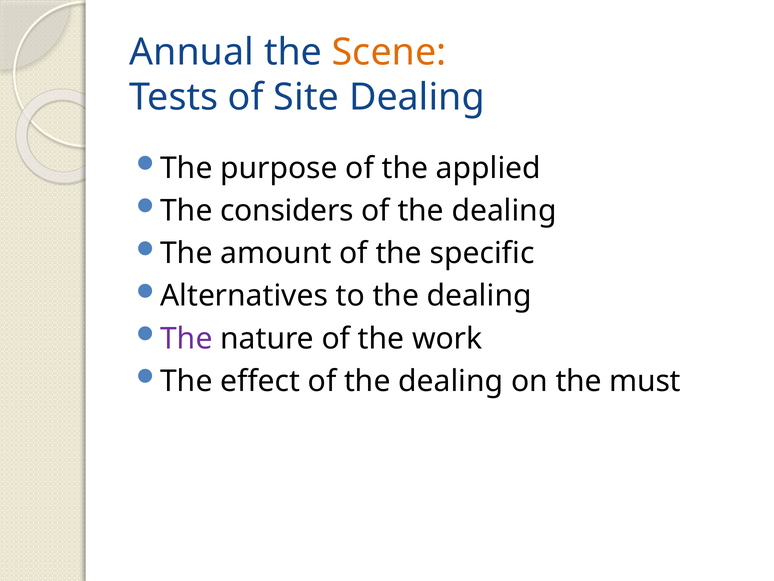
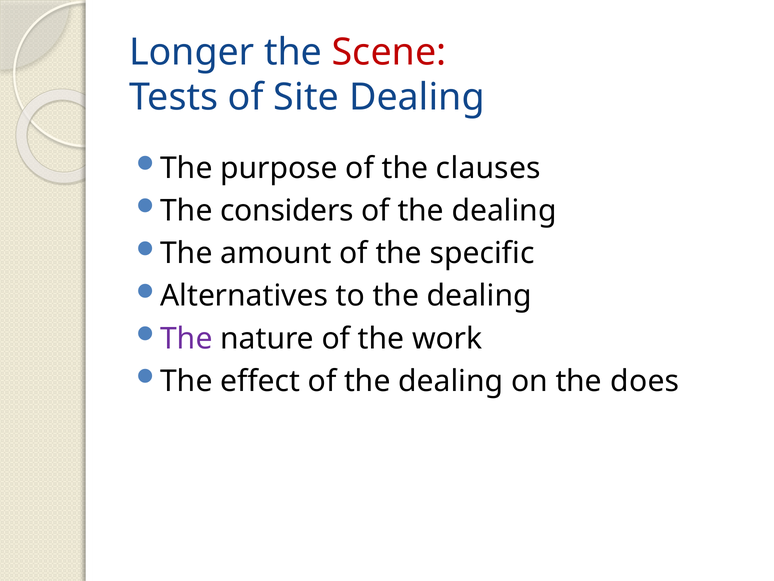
Annual: Annual -> Longer
Scene colour: orange -> red
applied: applied -> clauses
must: must -> does
